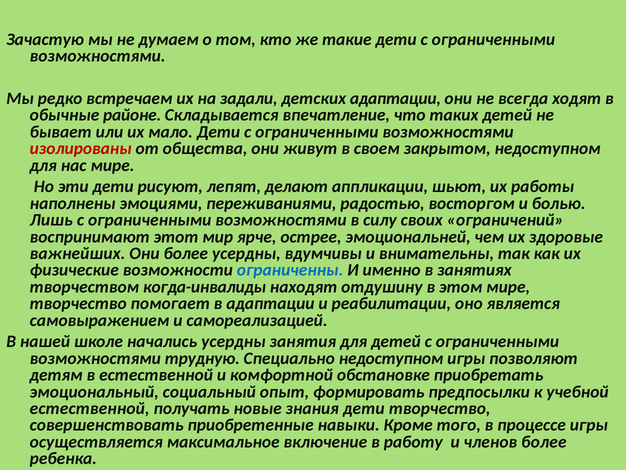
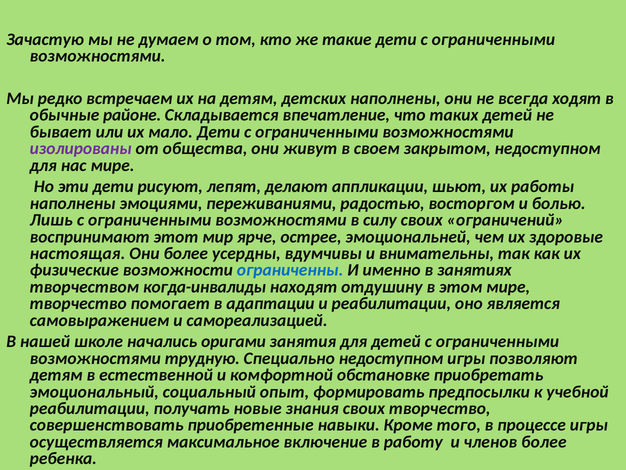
на задали: задали -> детям
детских адаптации: адаптации -> наполнены
изолированы colour: red -> purple
важнейших: важнейших -> настоящая
начались усердны: усердны -> оригами
естественной at (90, 408): естественной -> реабилитации
знания дети: дети -> своих
